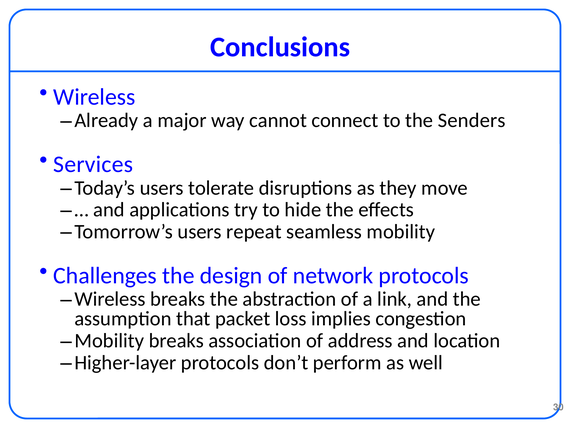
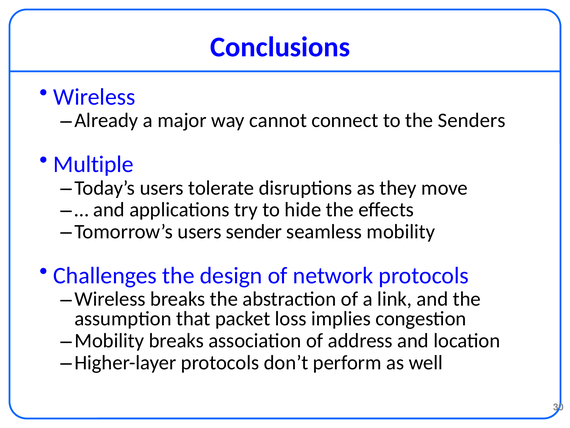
Services: Services -> Multiple
repeat: repeat -> sender
